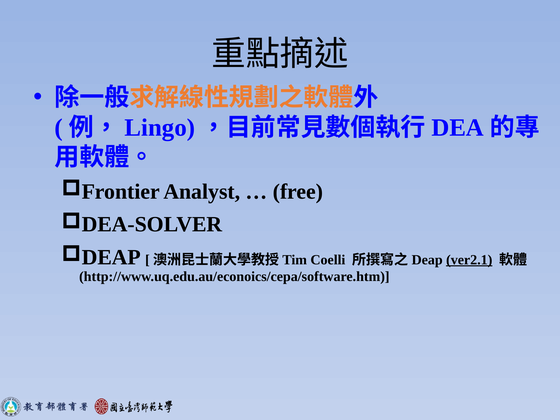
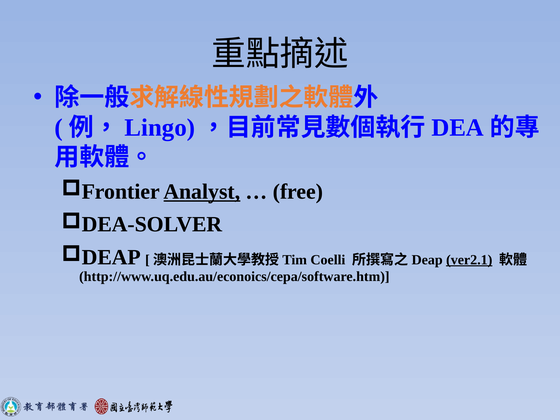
Analyst underline: none -> present
